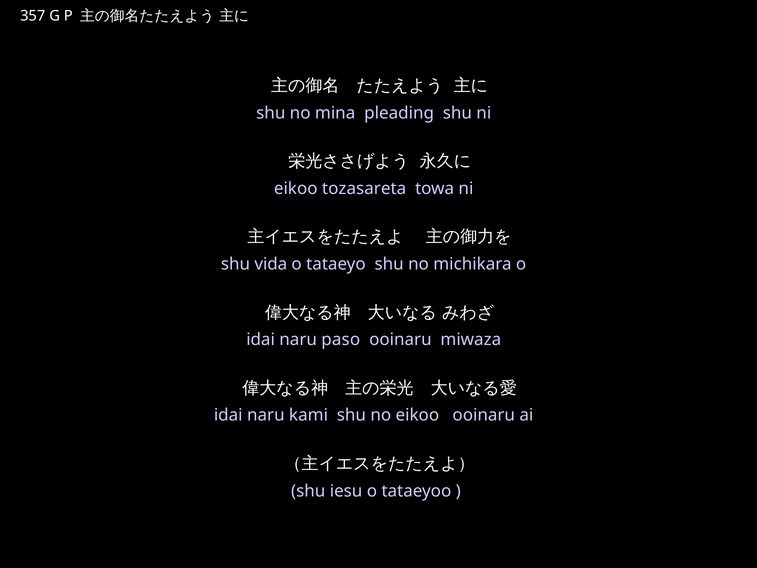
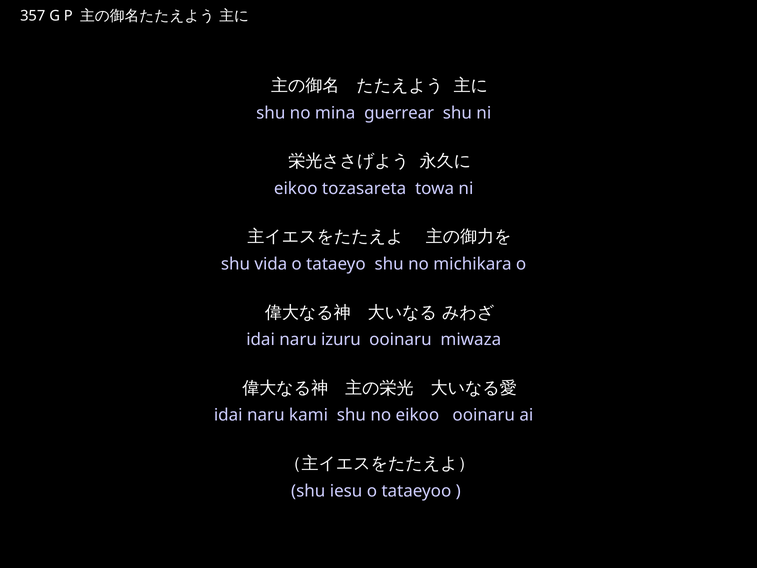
pleading: pleading -> guerrear
paso: paso -> izuru
